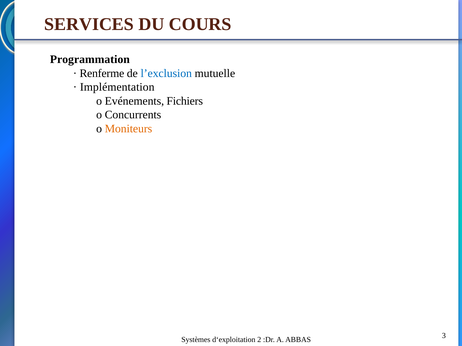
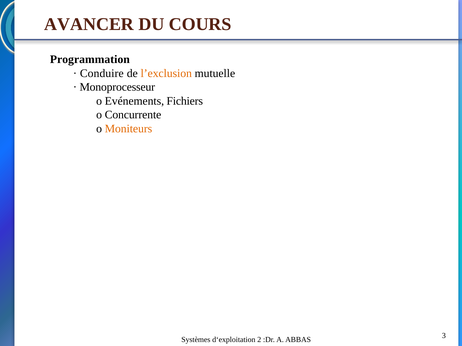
SERVICES: SERVICES -> AVANCER
Renferme: Renferme -> Conduire
l’exclusion colour: blue -> orange
Implémentation: Implémentation -> Monoprocesseur
Concurrents: Concurrents -> Concurrente
